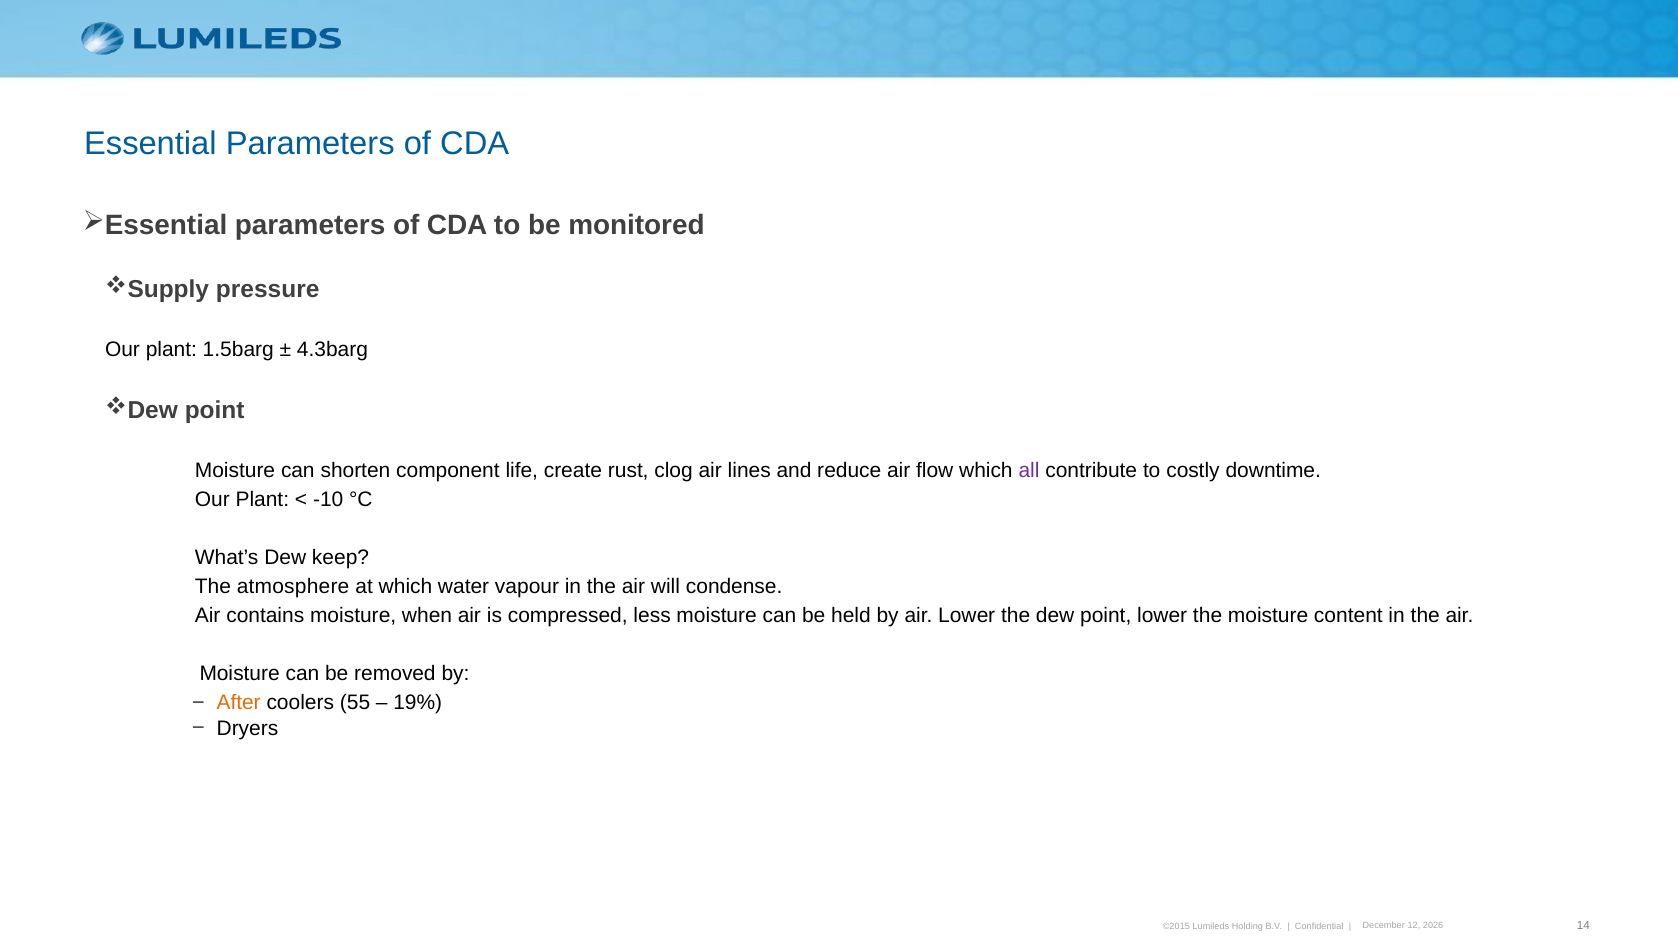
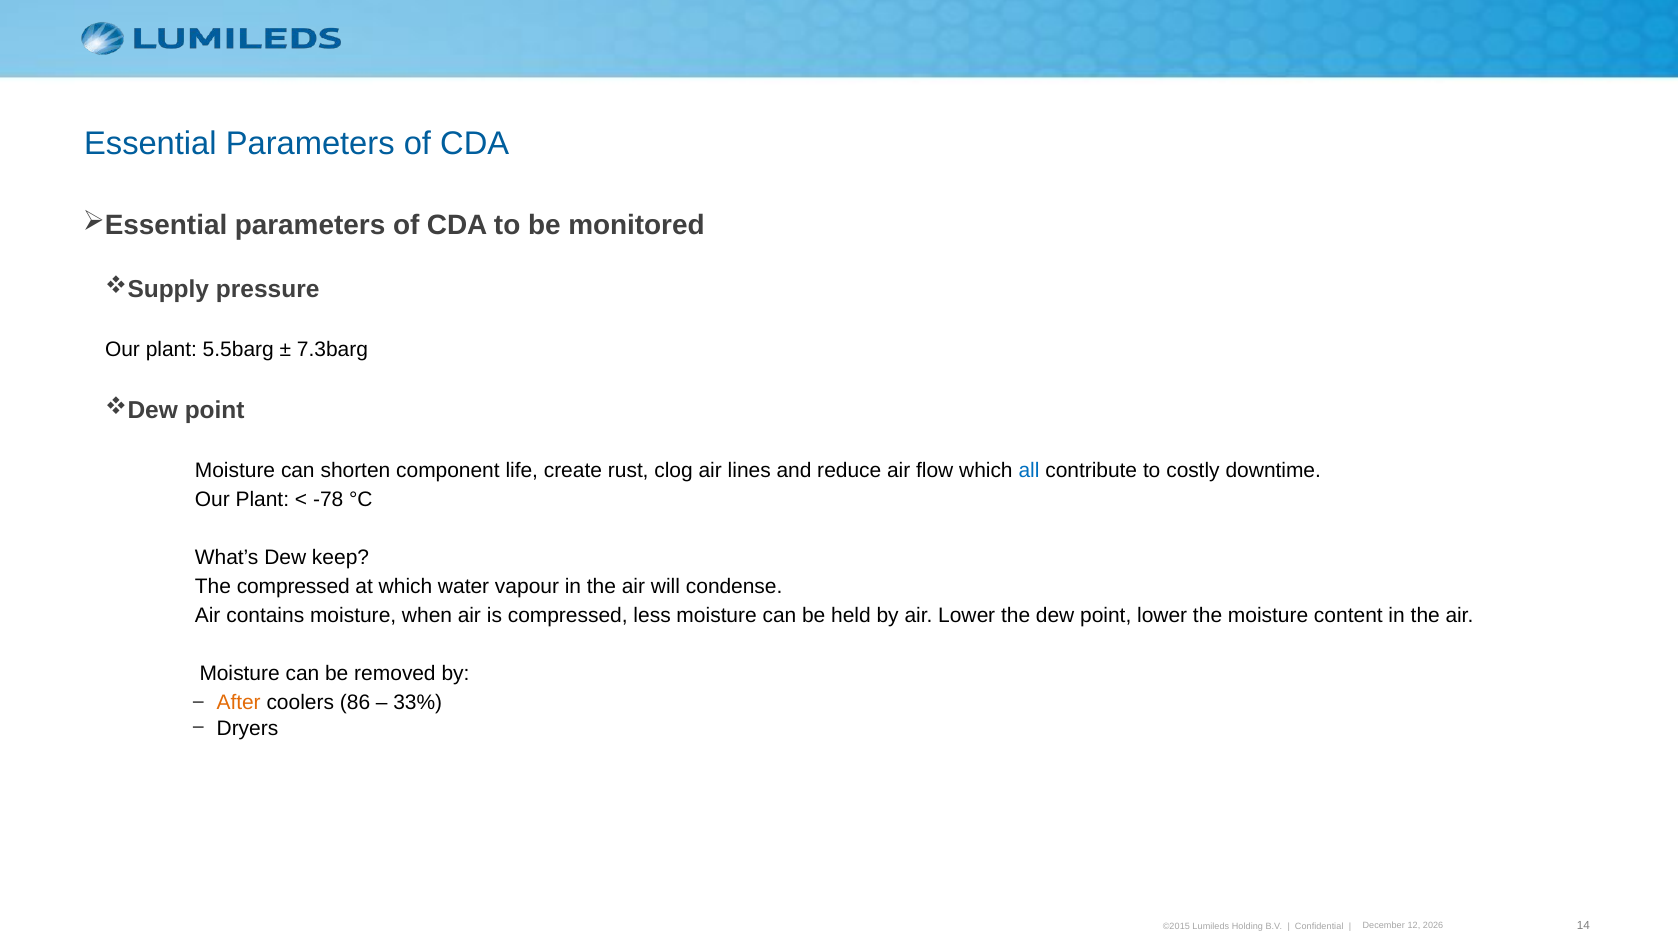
1.5barg: 1.5barg -> 5.5barg
4.3barg: 4.3barg -> 7.3barg
all colour: purple -> blue
-10: -10 -> -78
The atmosphere: atmosphere -> compressed
55: 55 -> 86
19%: 19% -> 33%
